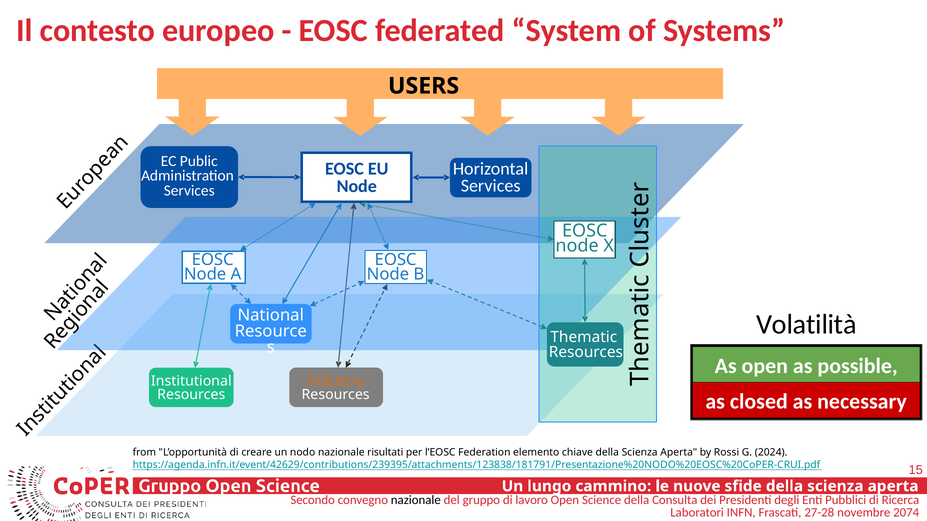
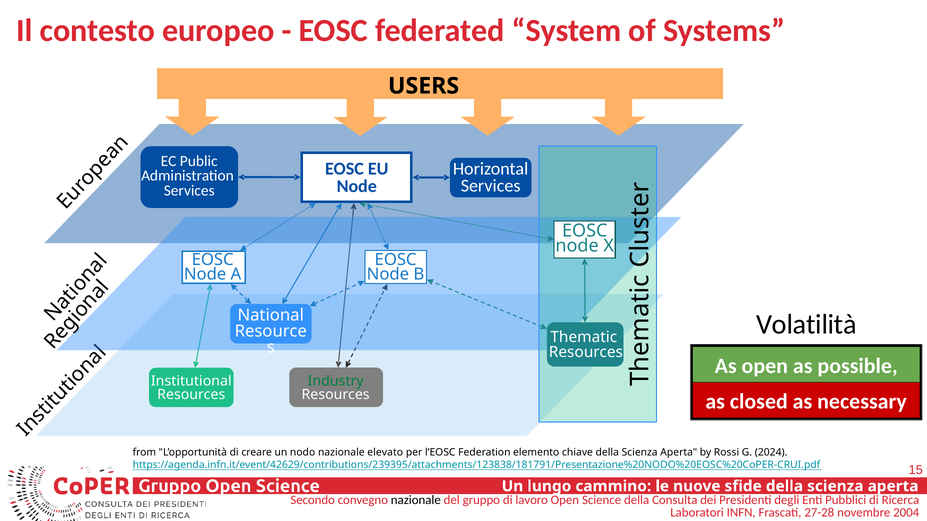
Industry colour: orange -> green
risultati: risultati -> elevato
2074: 2074 -> 2004
